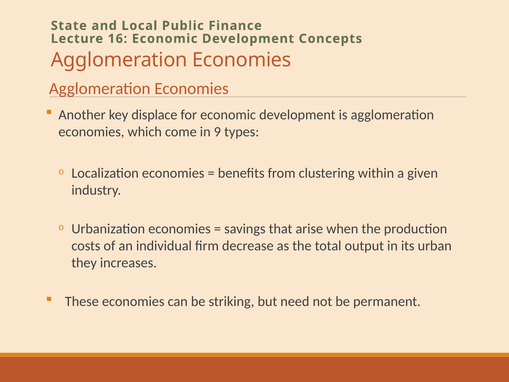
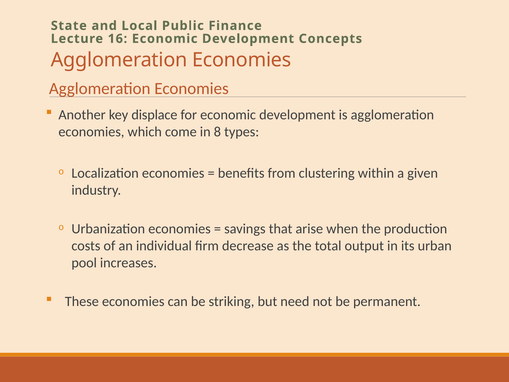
9: 9 -> 8
they: they -> pool
